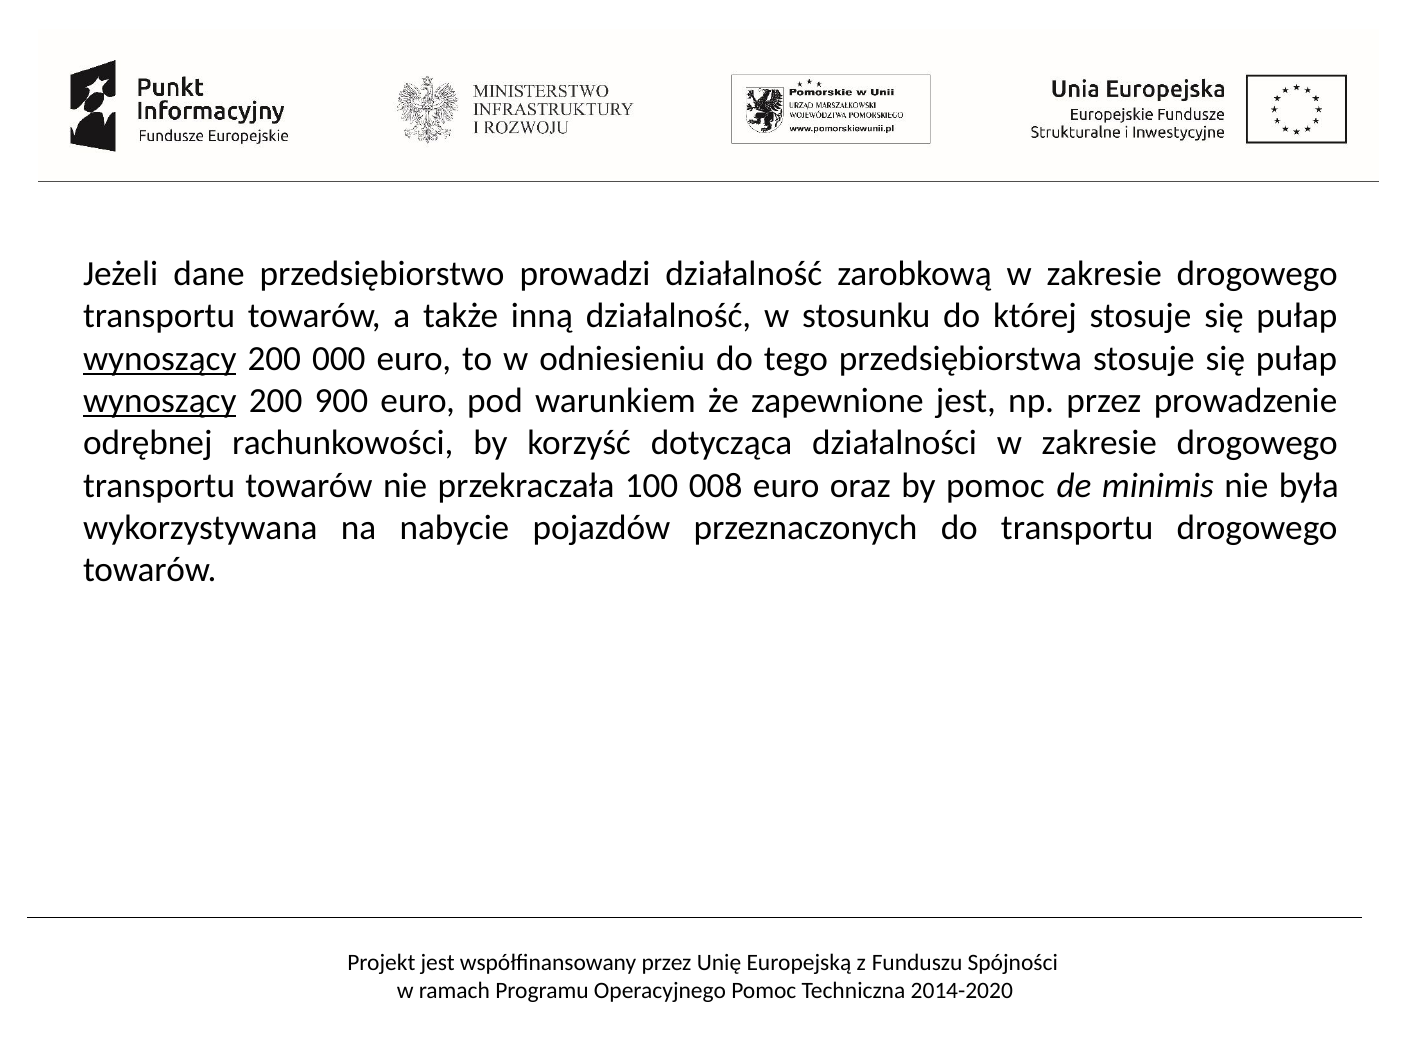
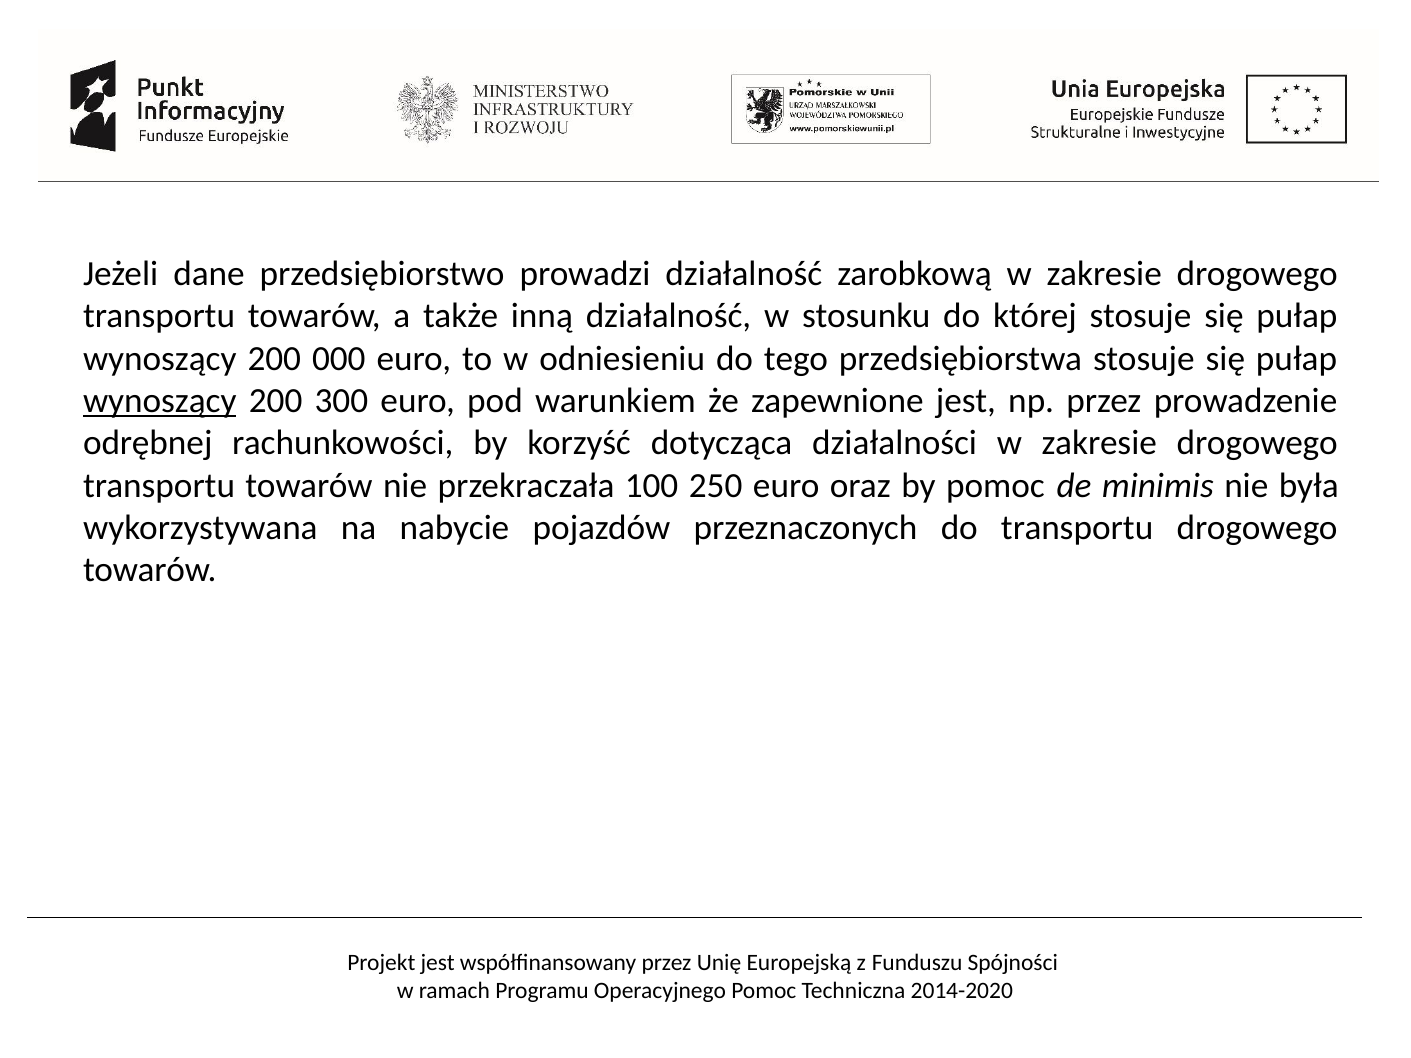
wynoszący at (160, 359) underline: present -> none
900: 900 -> 300
008: 008 -> 250
